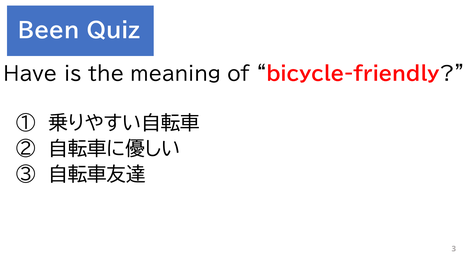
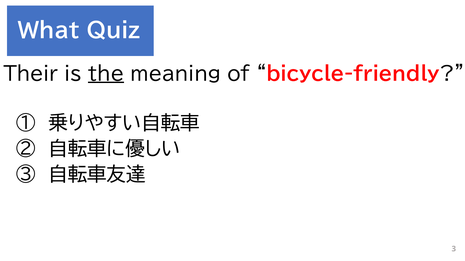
Been: Been -> What
Have: Have -> Their
the underline: none -> present
